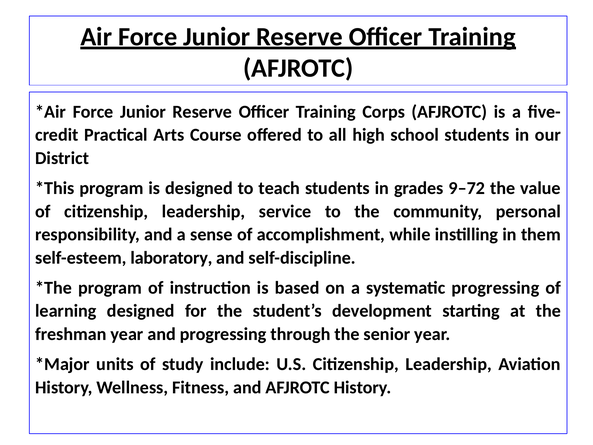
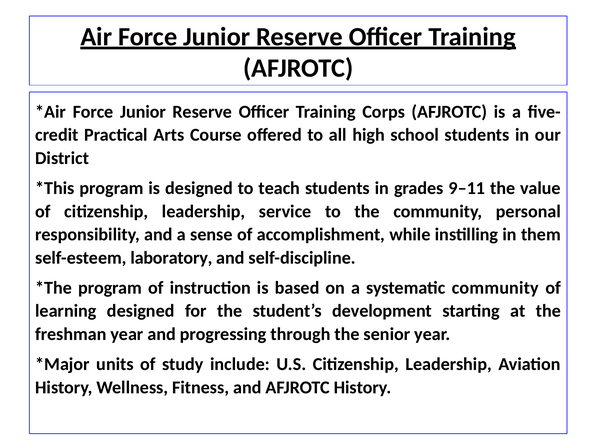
9–72: 9–72 -> 9–11
systematic progressing: progressing -> community
